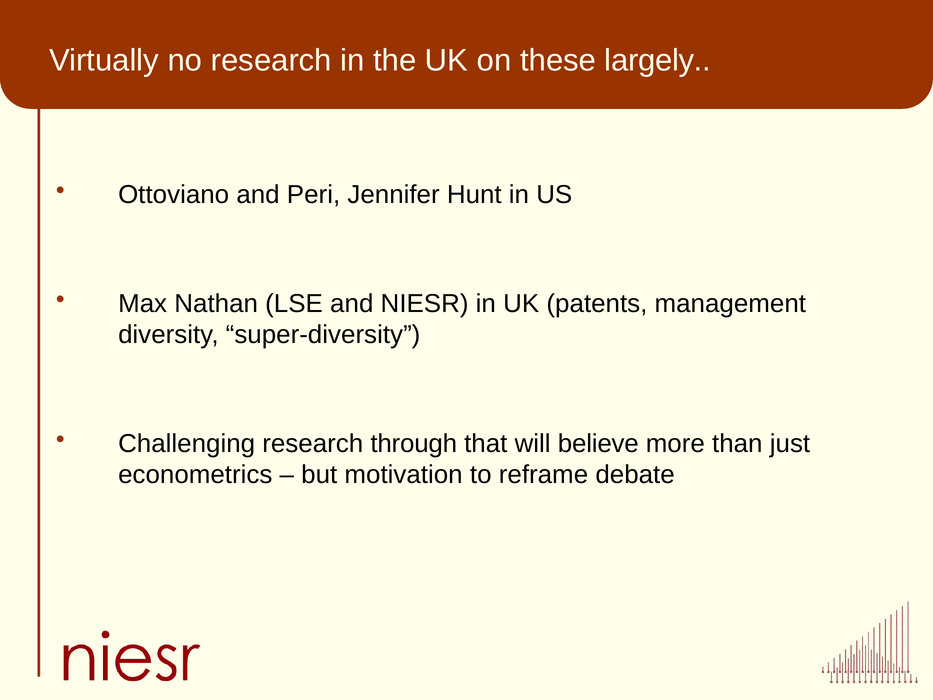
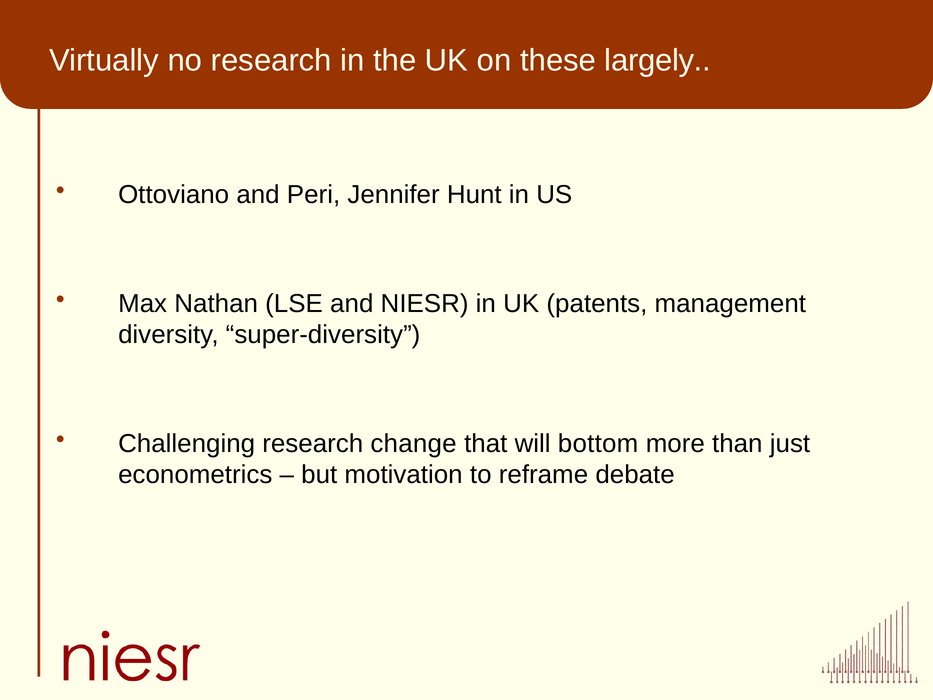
through: through -> change
believe: believe -> bottom
